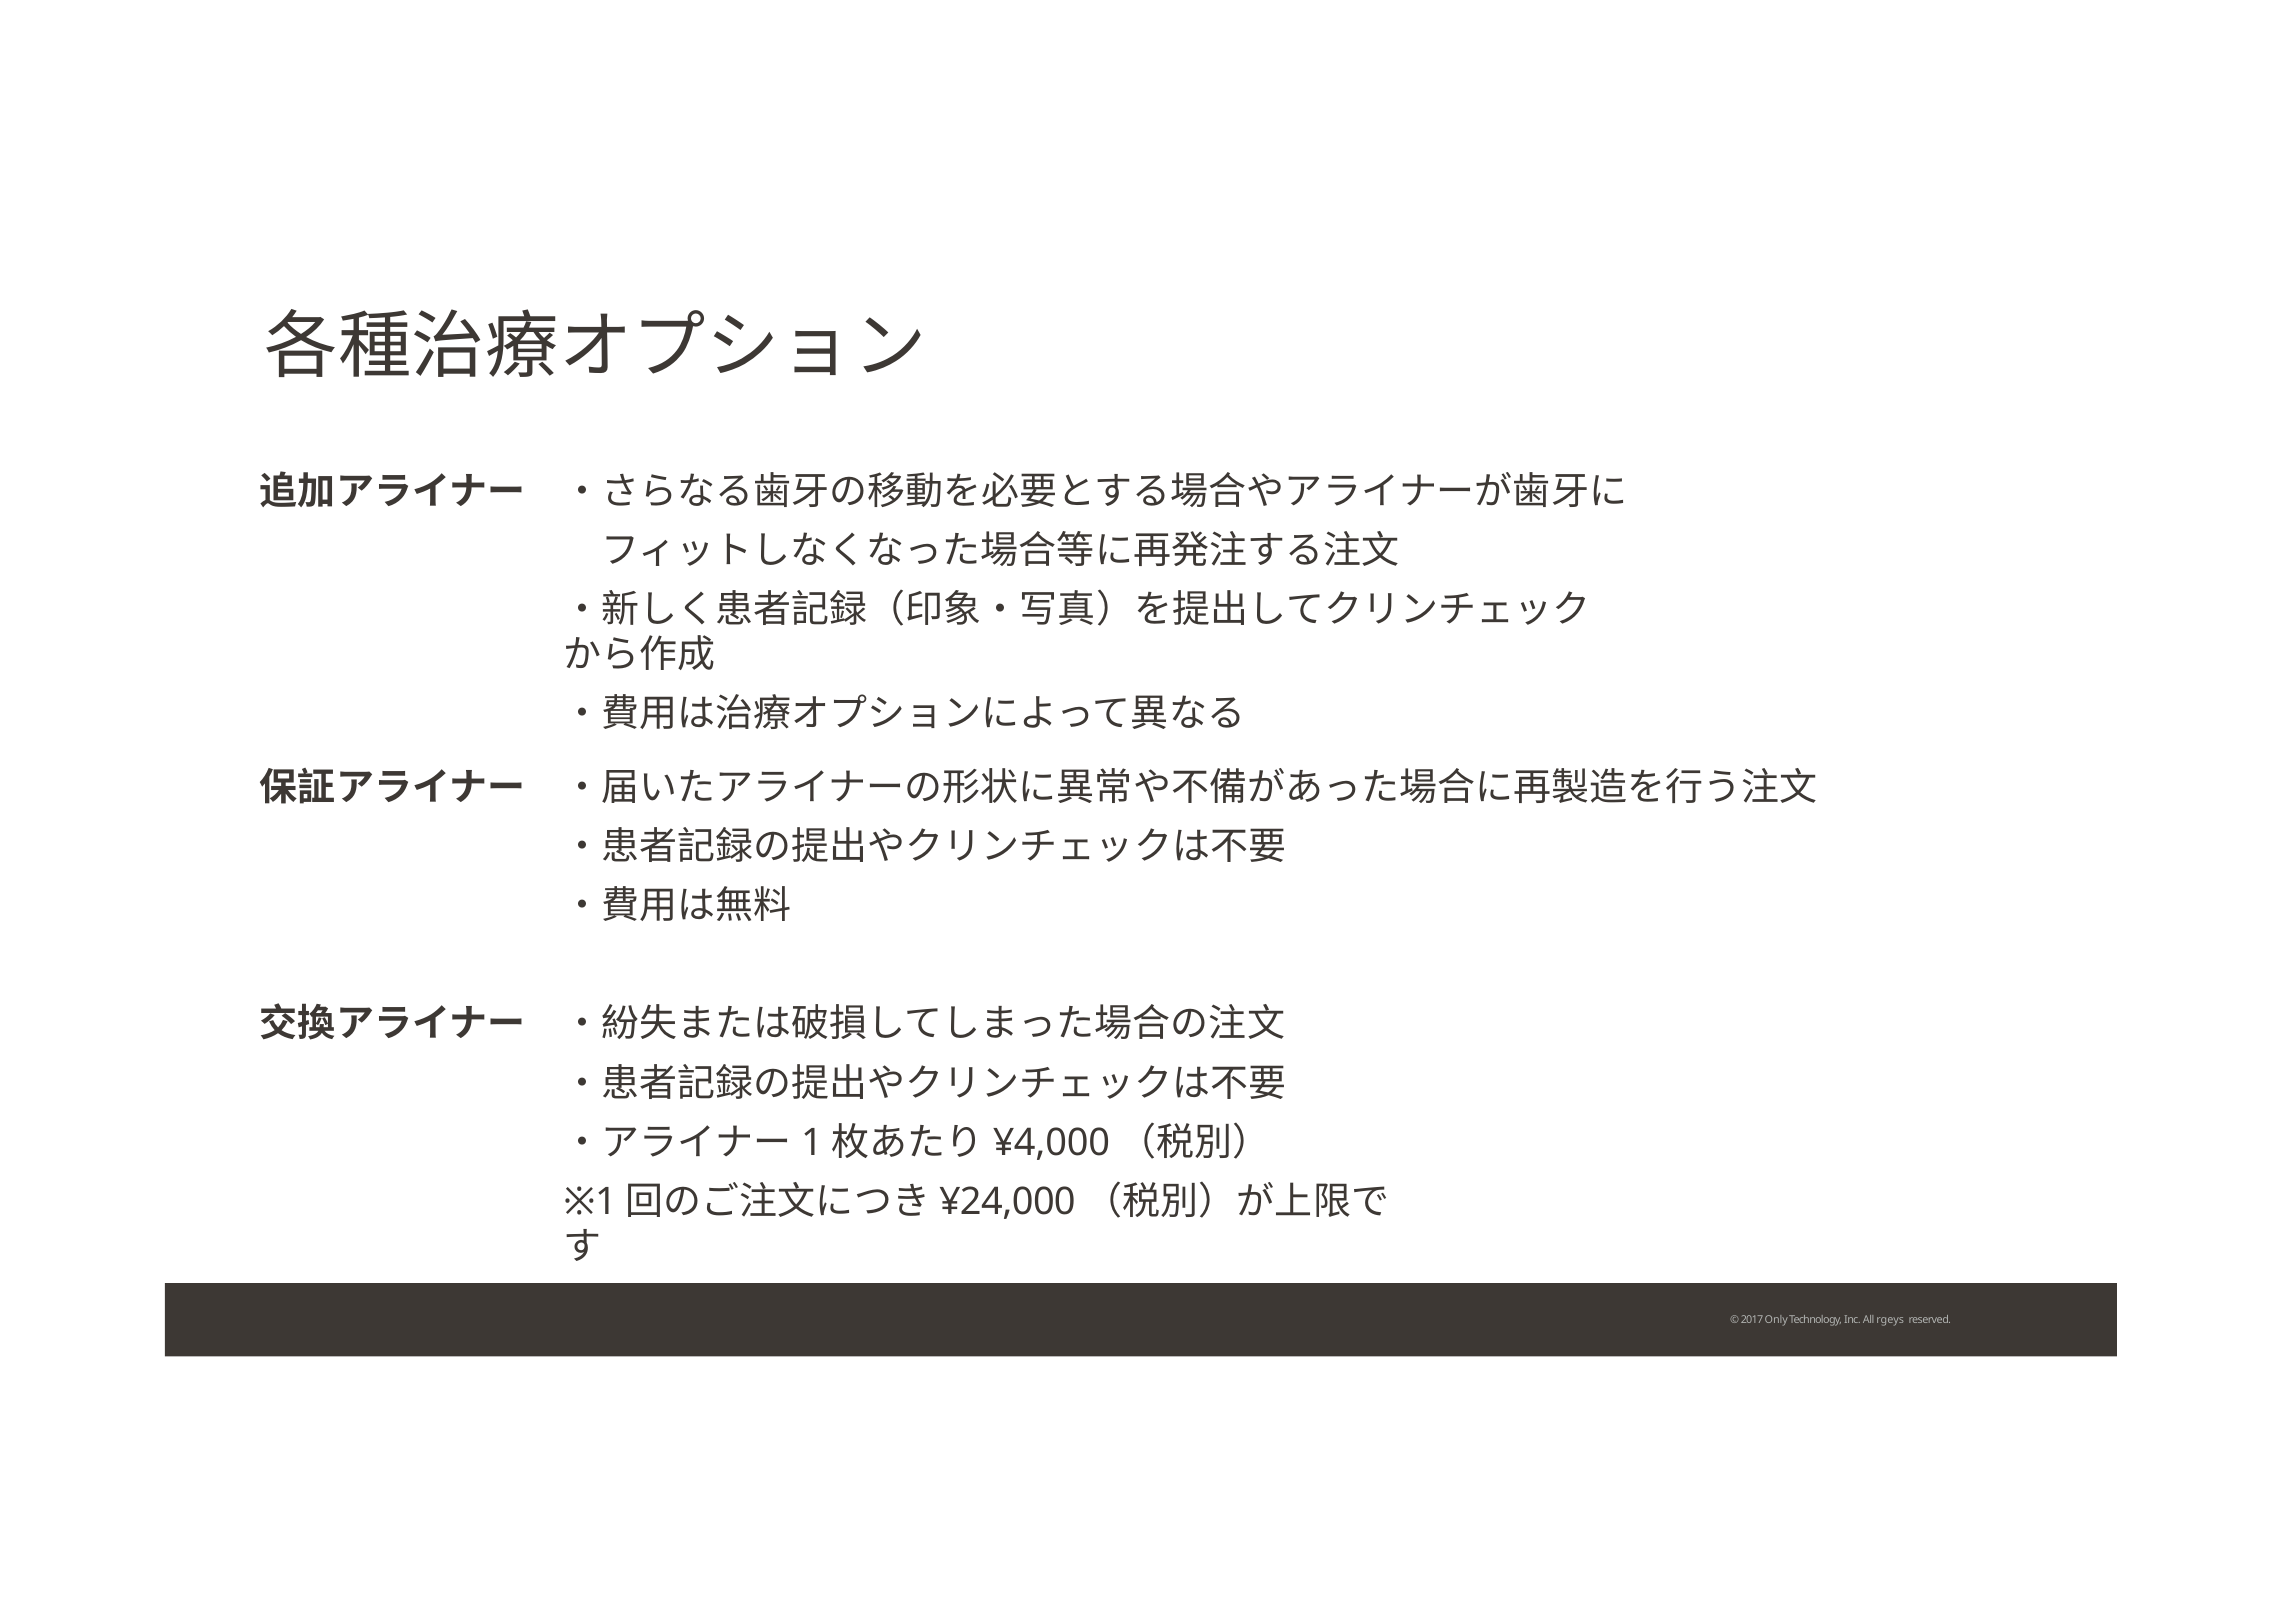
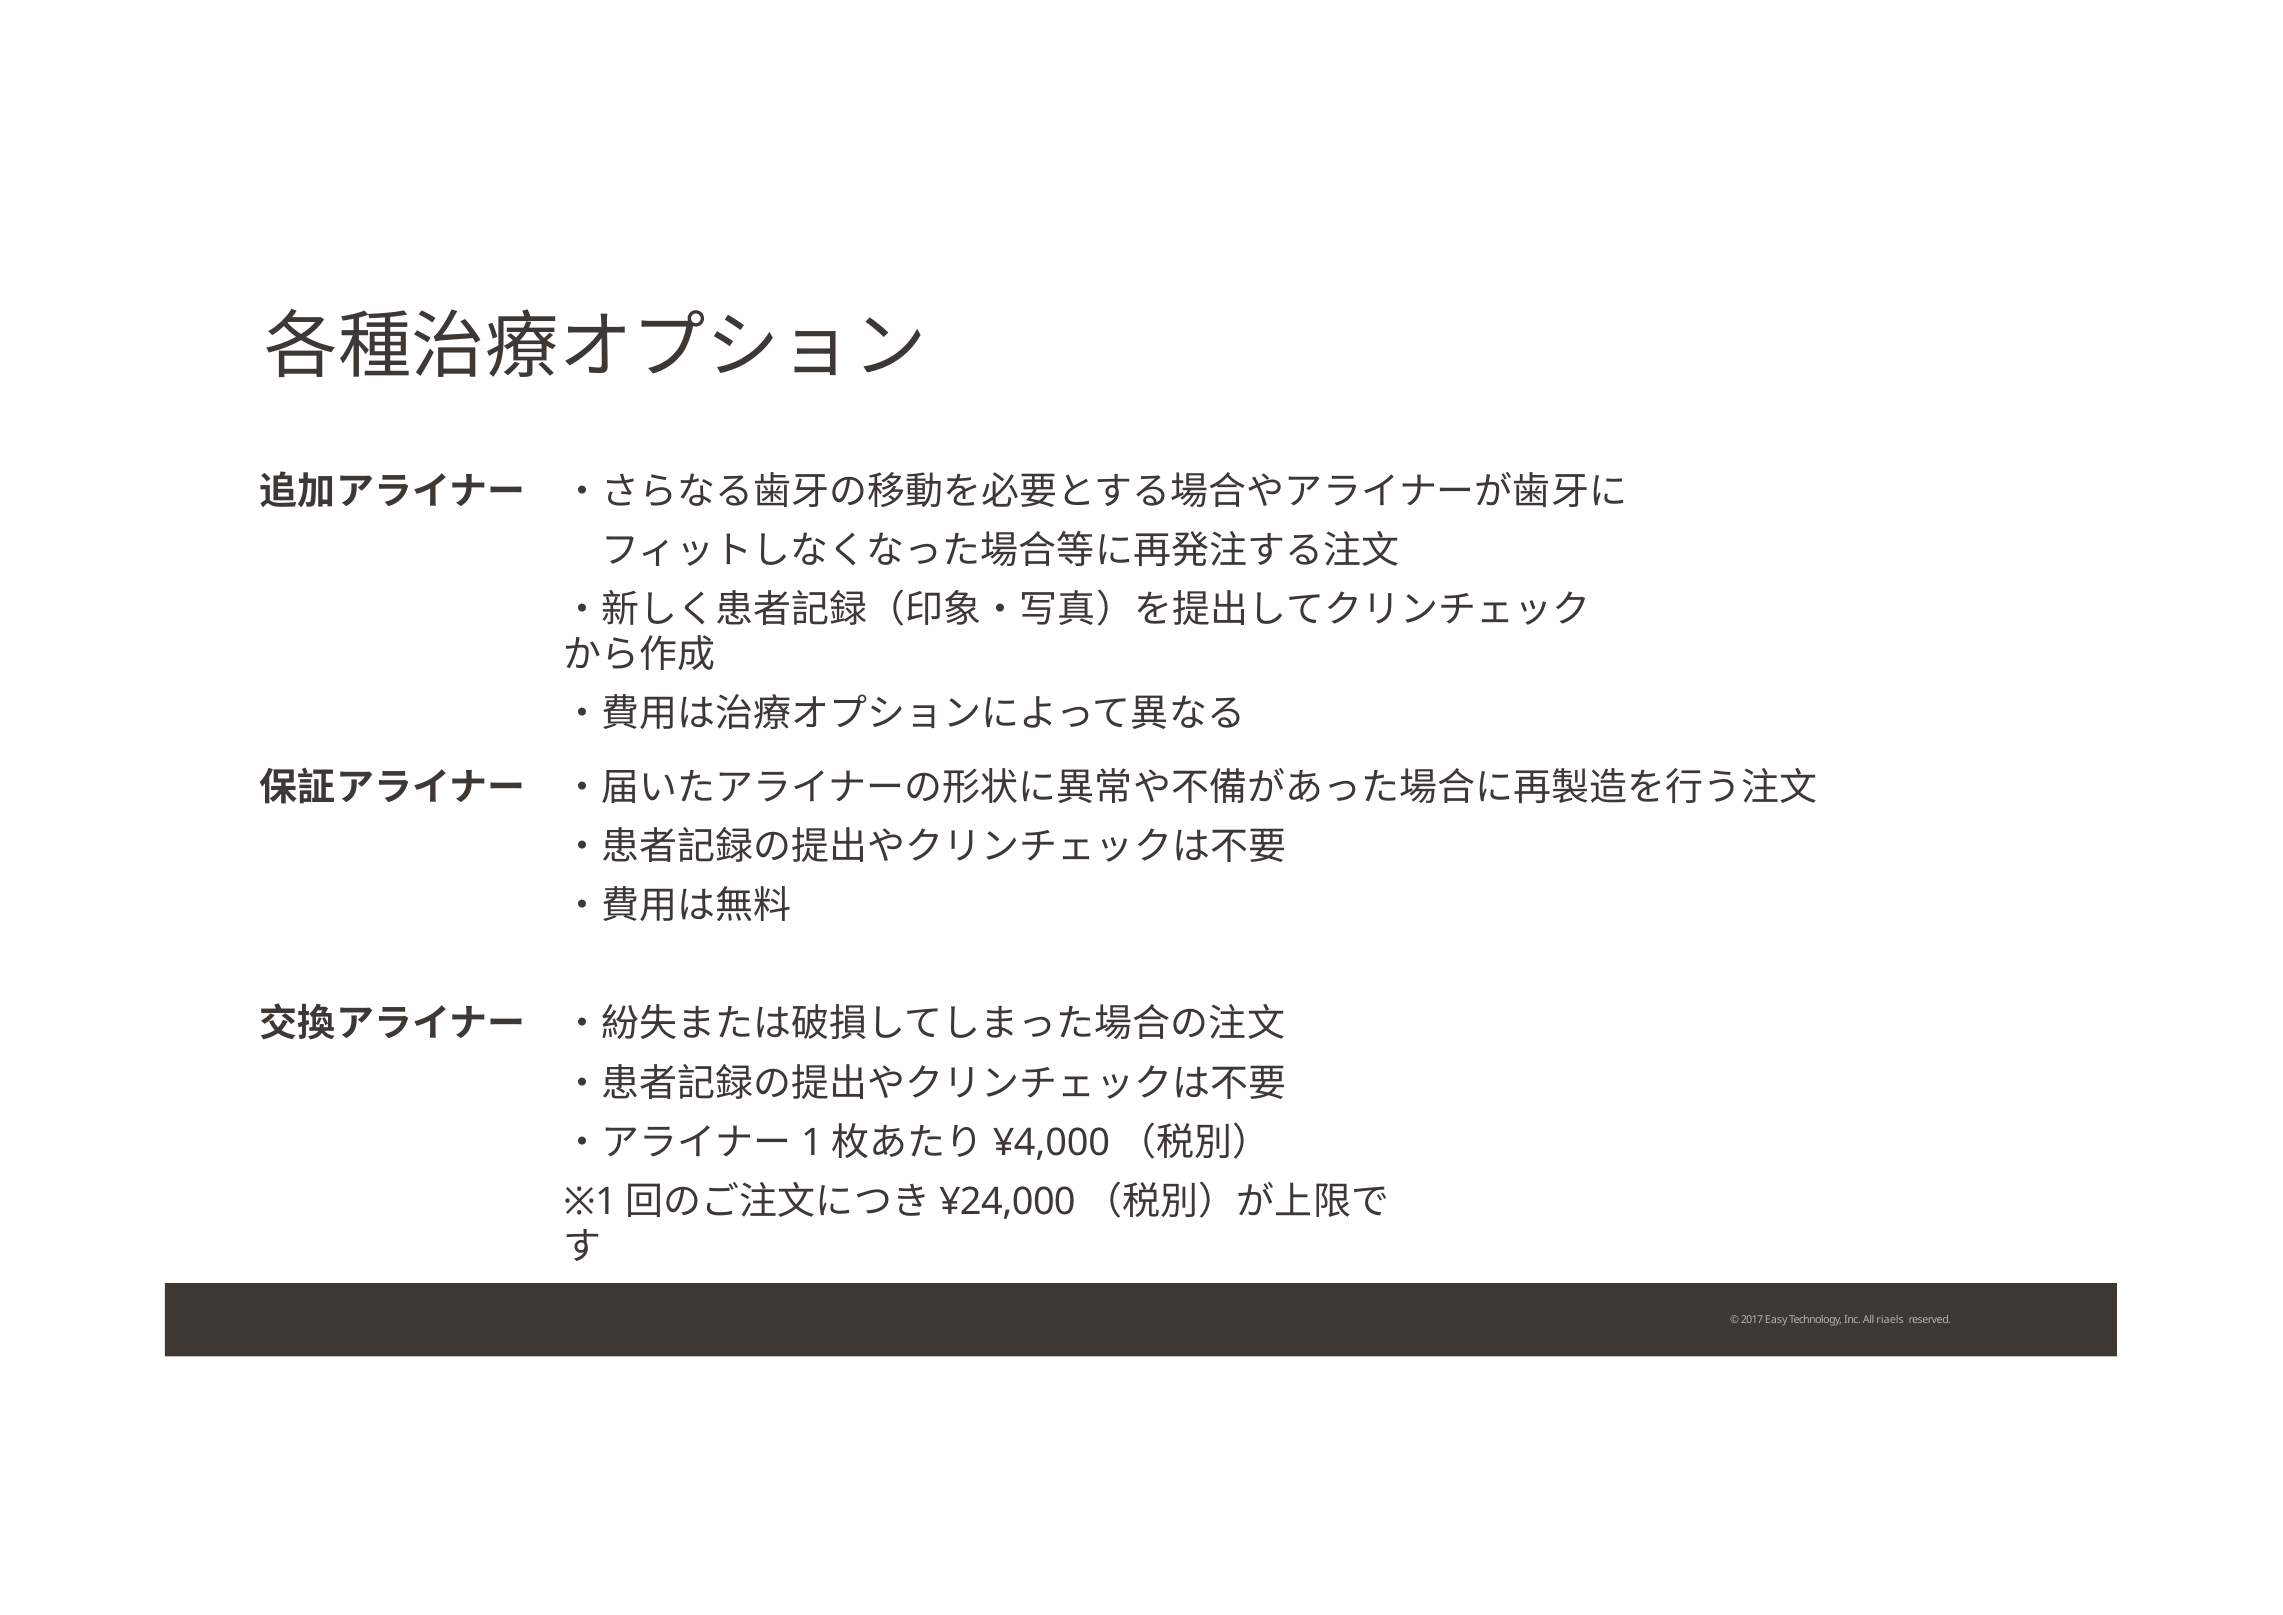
Only: Only -> Easy
rgeys: rgeys -> riaels
